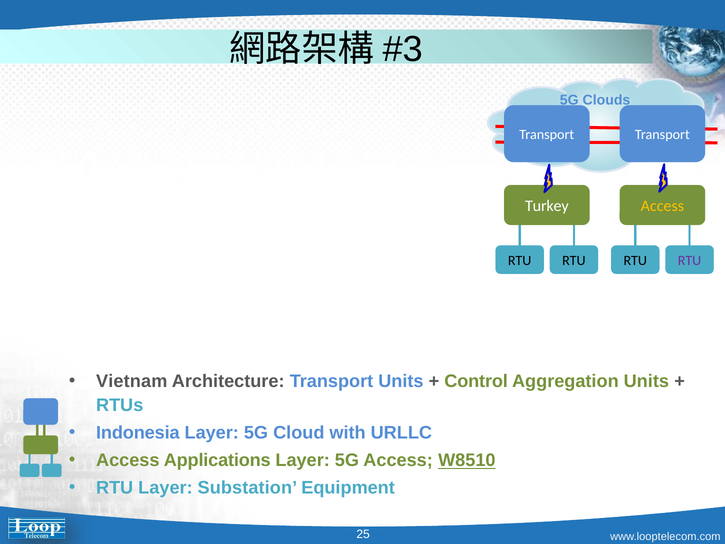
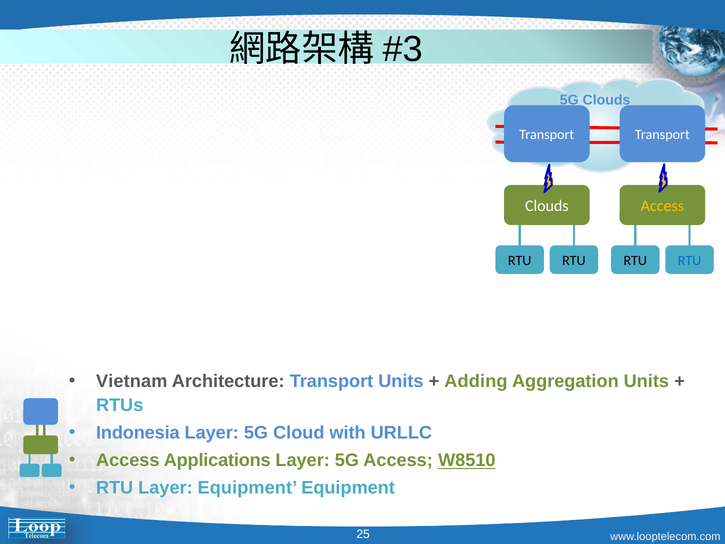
Turkey at (547, 206): Turkey -> Clouds
RTU at (690, 260) colour: purple -> blue
Control: Control -> Adding
Layer Substation: Substation -> Equipment
